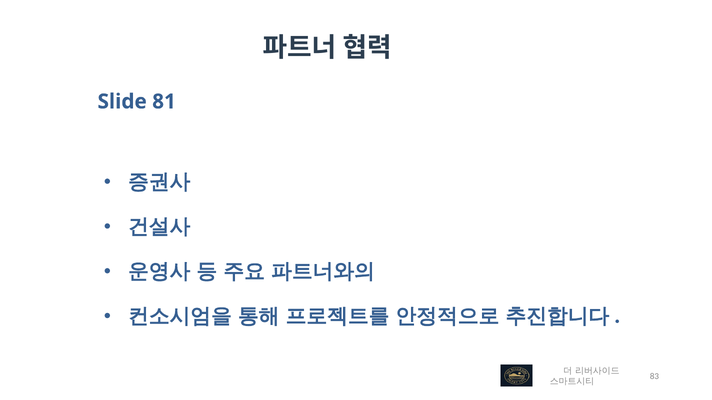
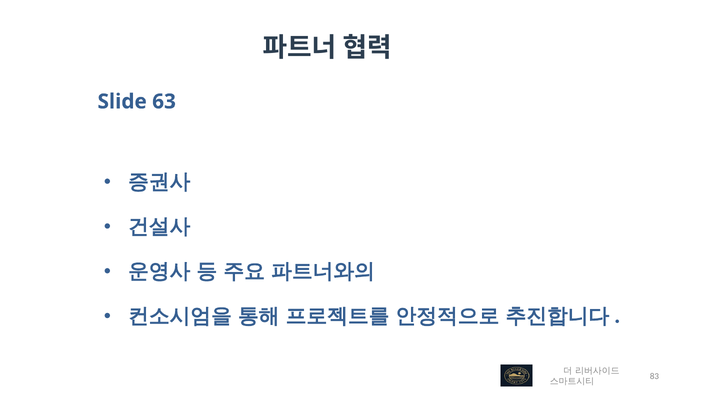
81: 81 -> 63
